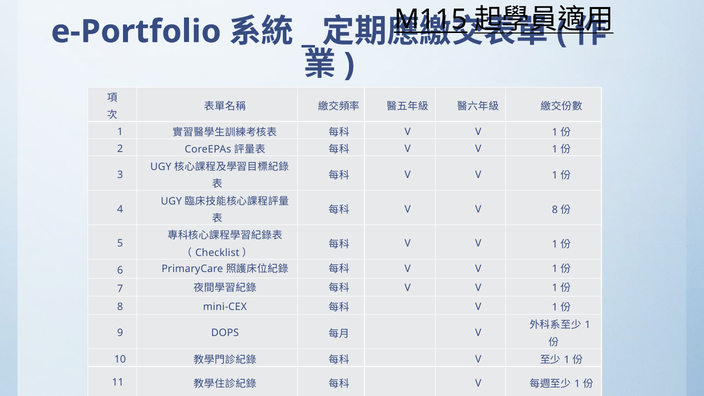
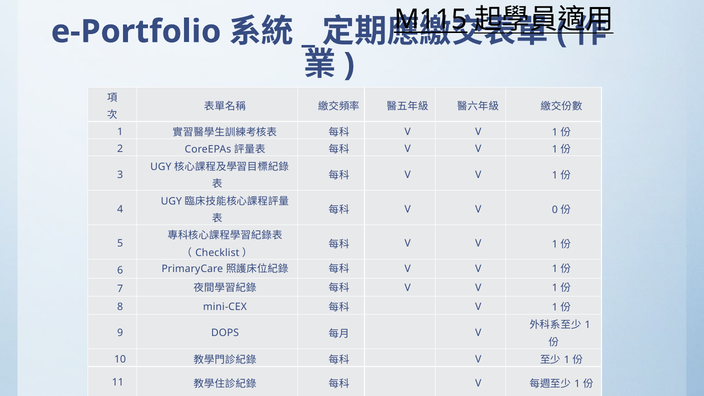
V 8: 8 -> 0
